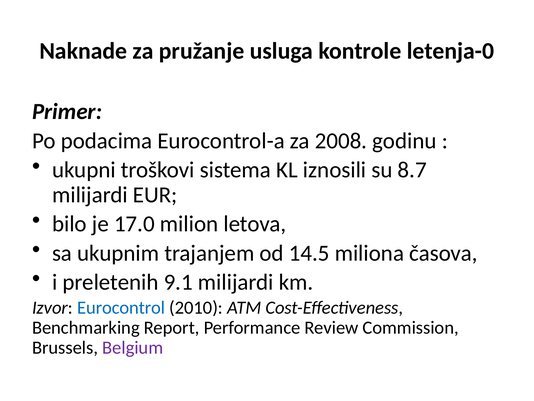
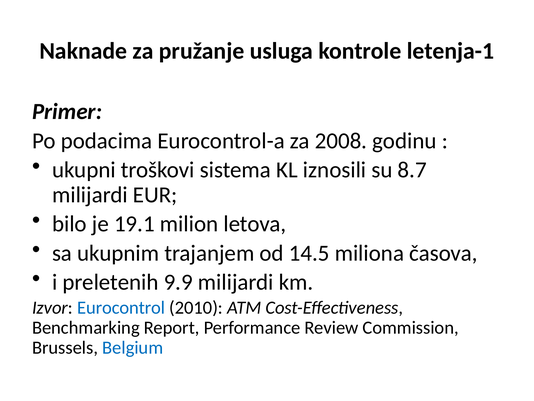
letenja-0: letenja-0 -> letenja-1
17.0: 17.0 -> 19.1
9.1: 9.1 -> 9.9
Belgium colour: purple -> blue
